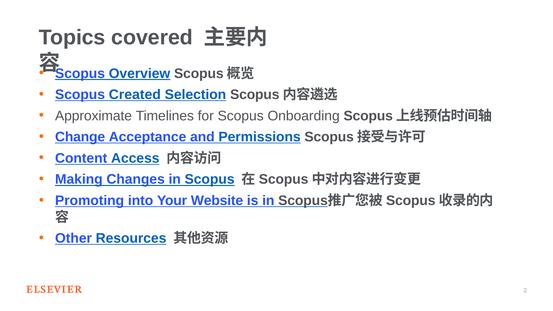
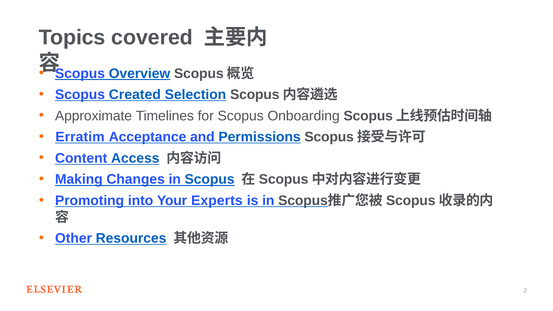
Change: Change -> Erratim
Website: Website -> Experts
